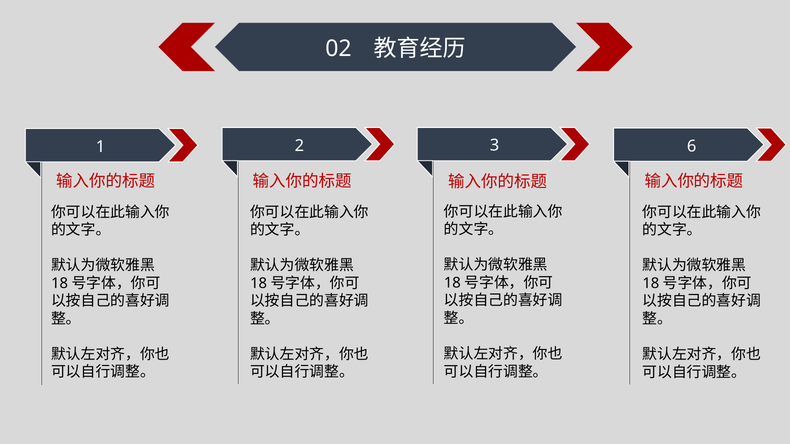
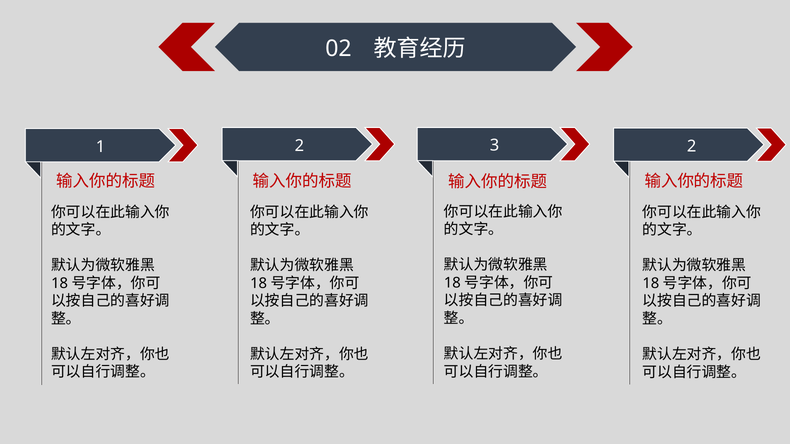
1 6: 6 -> 2
